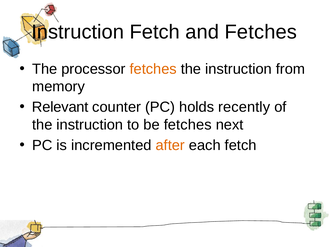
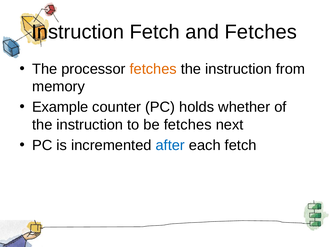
Relevant: Relevant -> Example
recently: recently -> whether
after colour: orange -> blue
